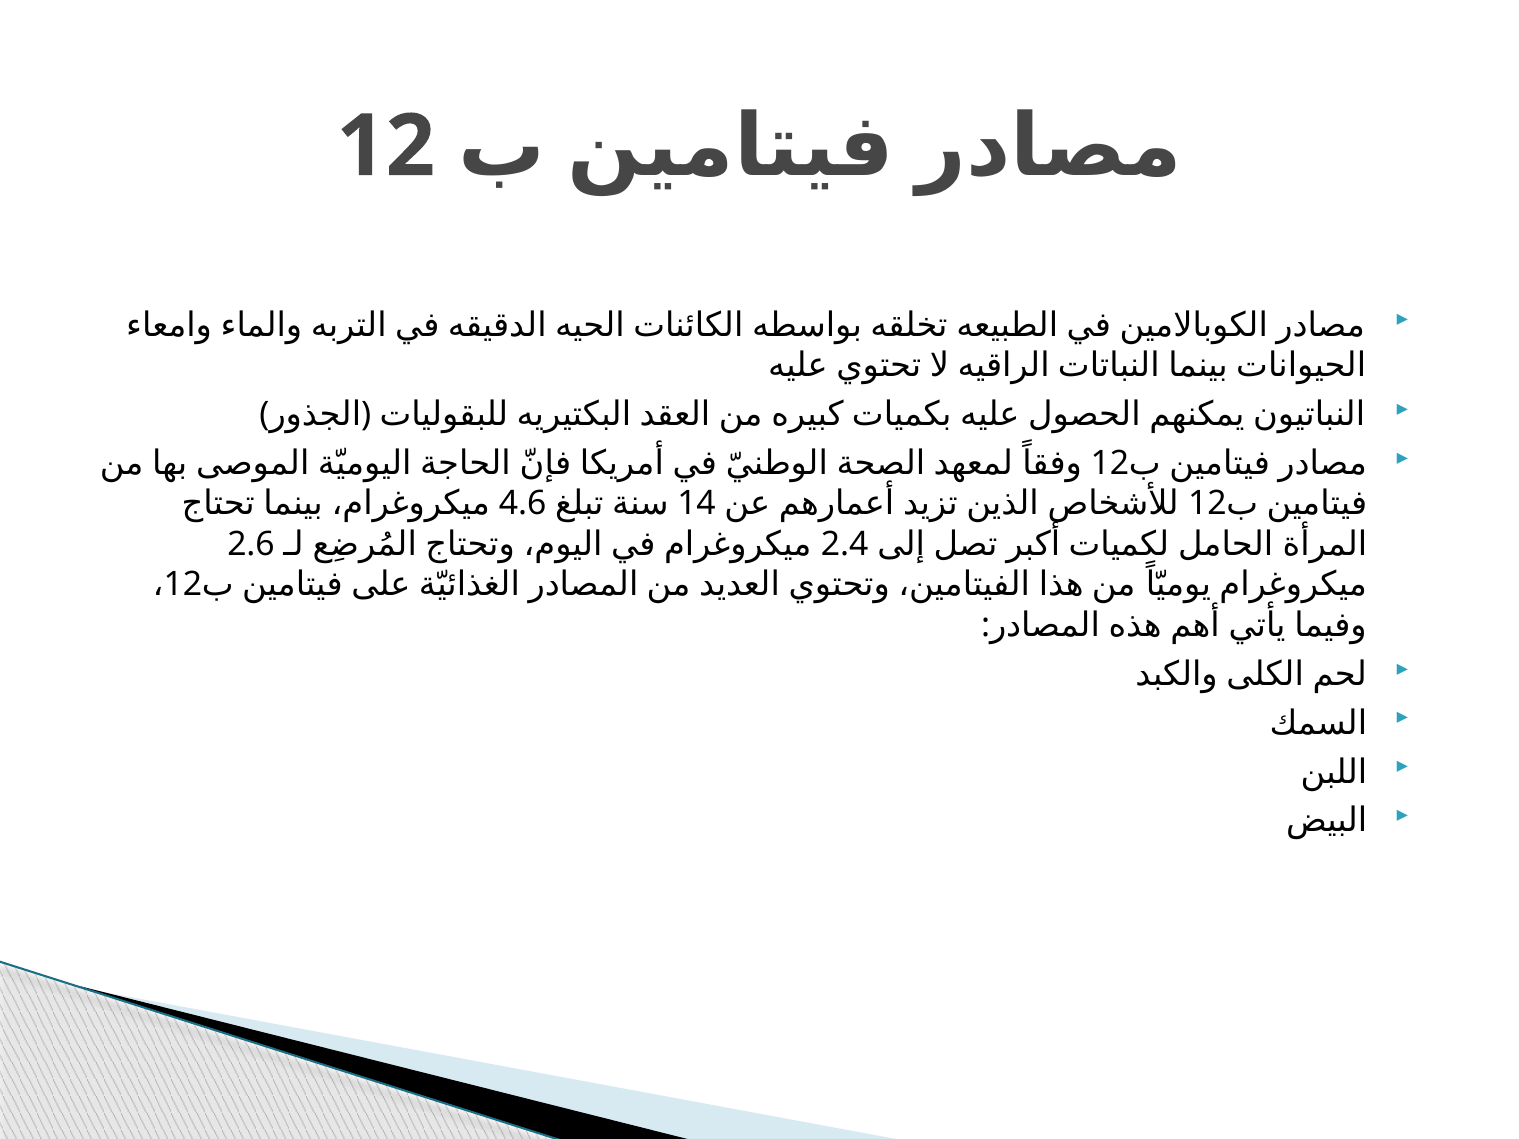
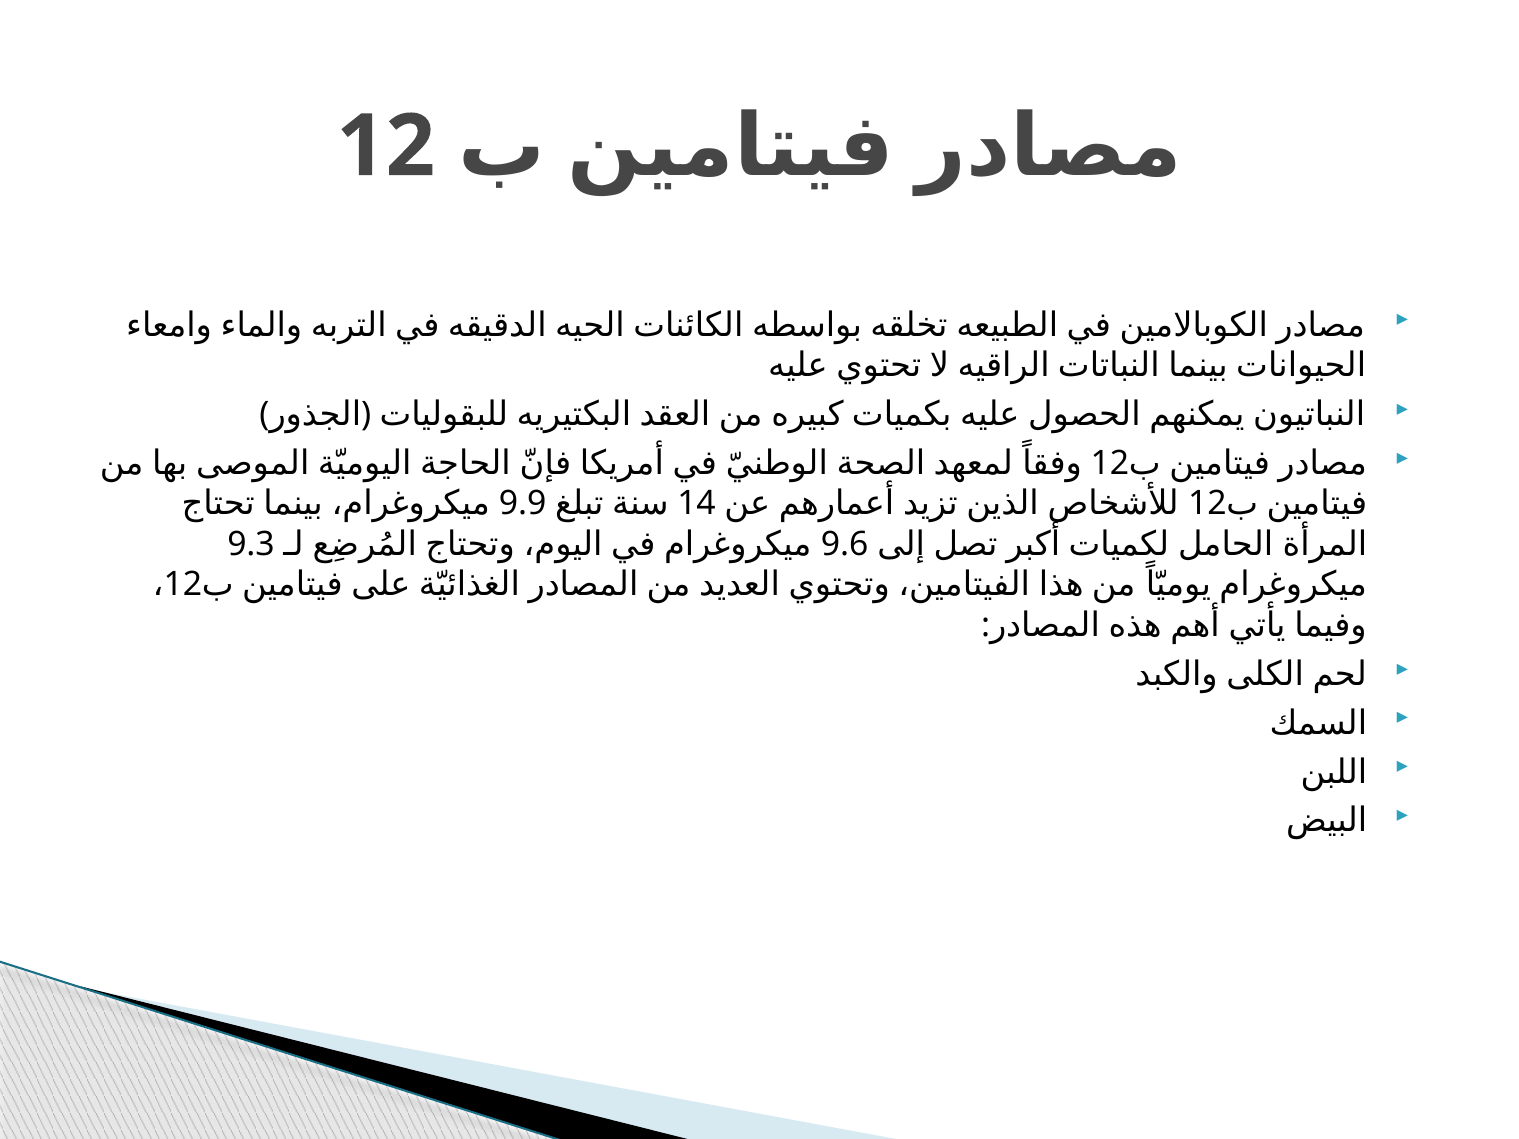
4.6: 4.6 -> 9.9
2.6: 2.6 -> 9.3
2.4: 2.4 -> 9.6
